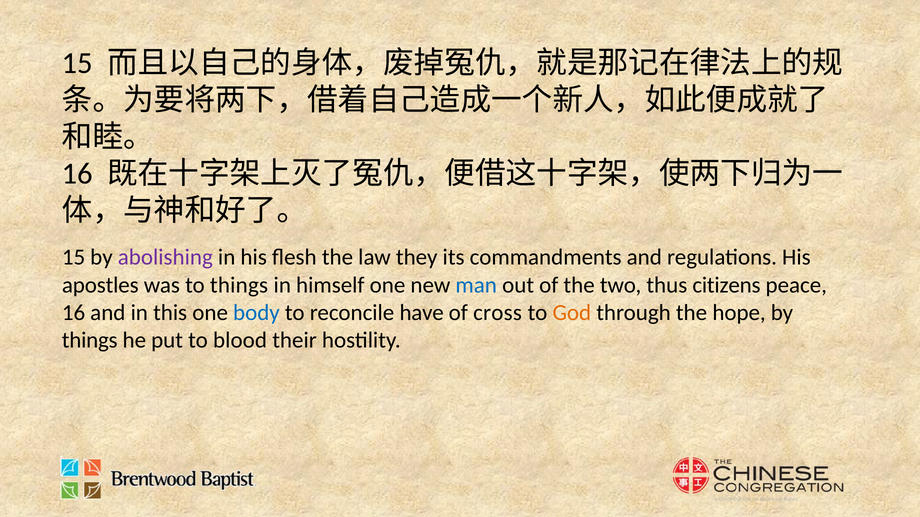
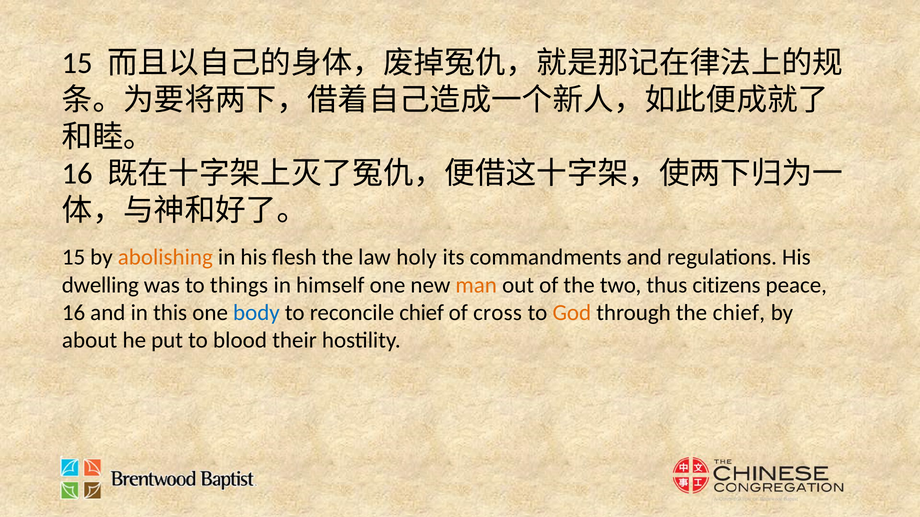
abolishing colour: purple -> orange
they: they -> holy
apostles: apostles -> dwelling
man colour: blue -> orange
reconcile have: have -> chief
the hope: hope -> chief
things at (90, 340): things -> about
